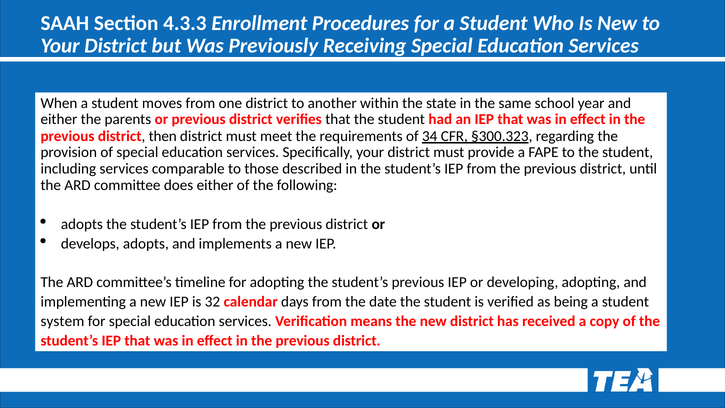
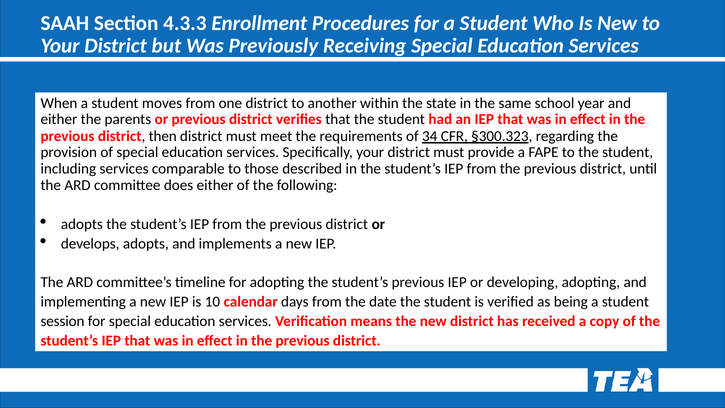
32: 32 -> 10
system: system -> session
